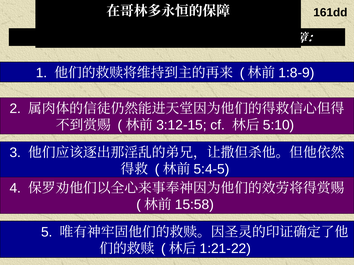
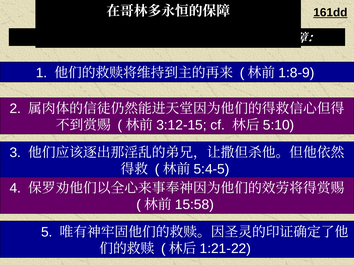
161dd underline: none -> present
